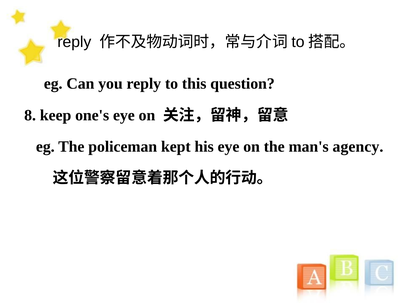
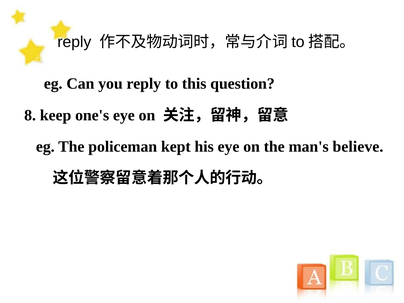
agency: agency -> believe
